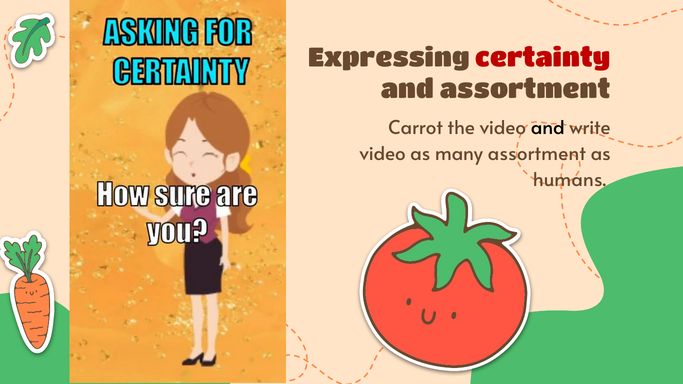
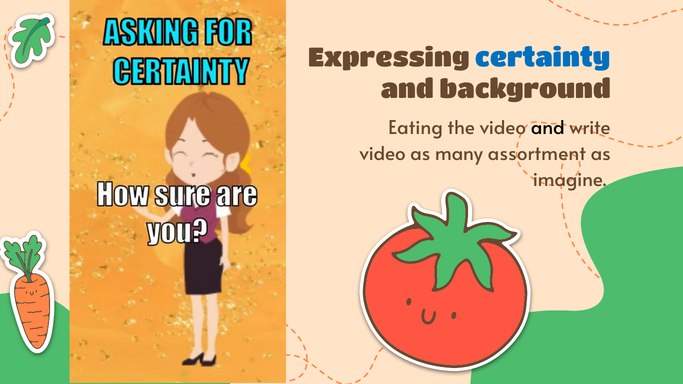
certainty colour: red -> blue
and assortment: assortment -> background
Carrot: Carrot -> Eating
humans: humans -> imagine
